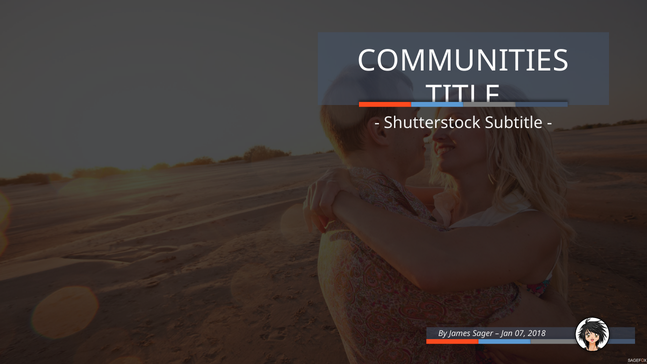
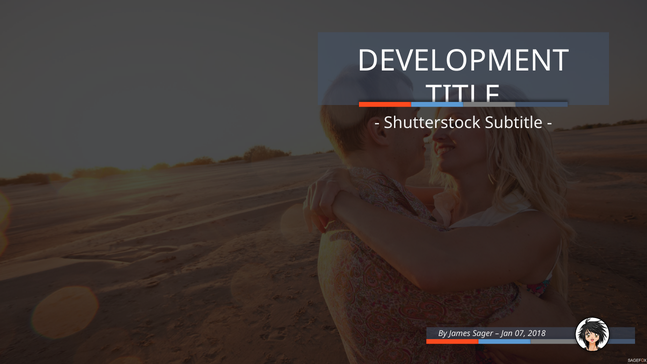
COMMUNITIES: COMMUNITIES -> DEVELOPMENT
